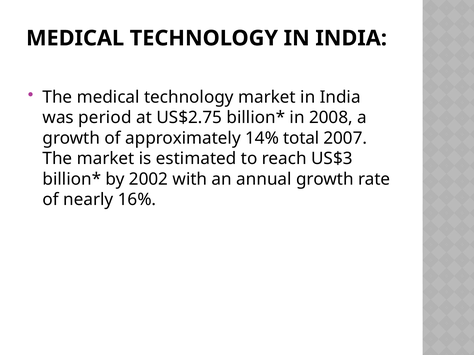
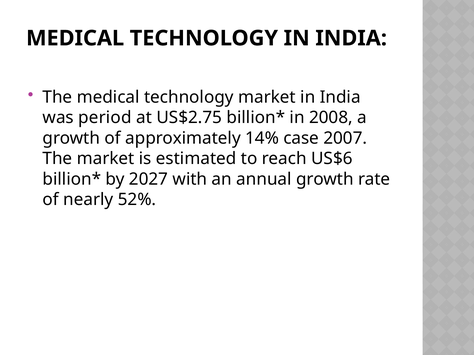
total: total -> case
US$3: US$3 -> US$6
2002: 2002 -> 2027
16%: 16% -> 52%
